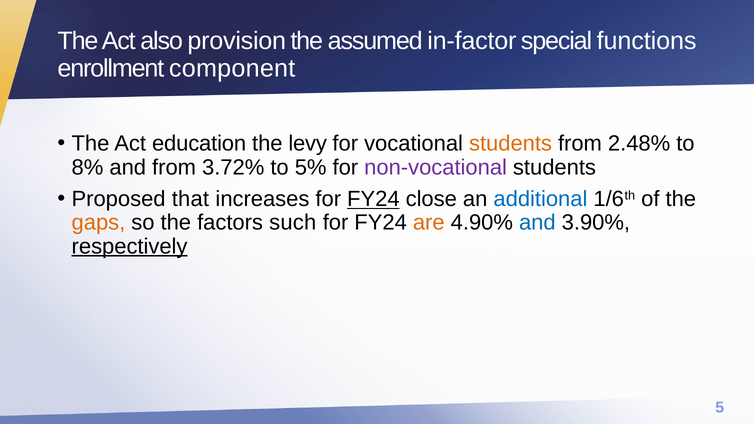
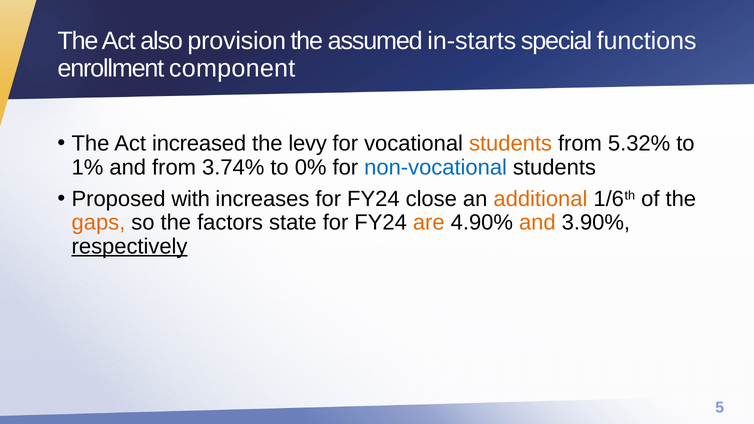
in-factor: in-factor -> in-starts
education: education -> increased
2.48%: 2.48% -> 5.32%
8%: 8% -> 1%
3.72%: 3.72% -> 3.74%
5%: 5% -> 0%
non-vocational colour: purple -> blue
that: that -> with
FY24 at (373, 199) underline: present -> none
additional colour: blue -> orange
such: such -> state
and at (537, 223) colour: blue -> orange
